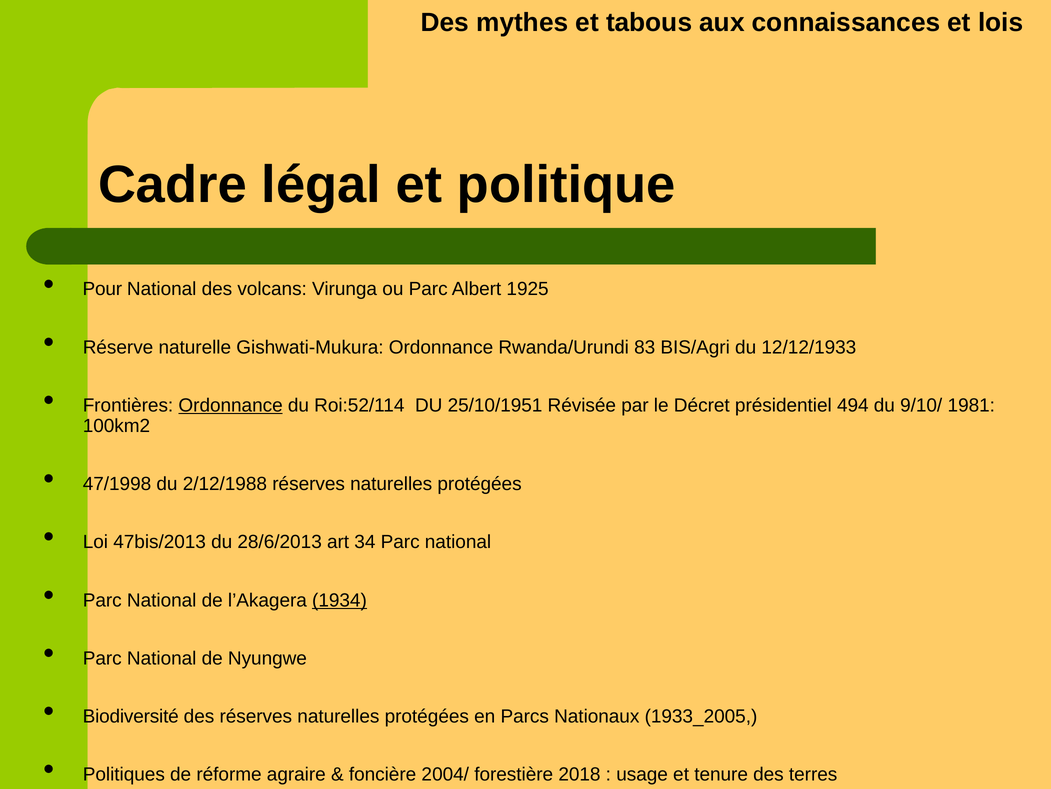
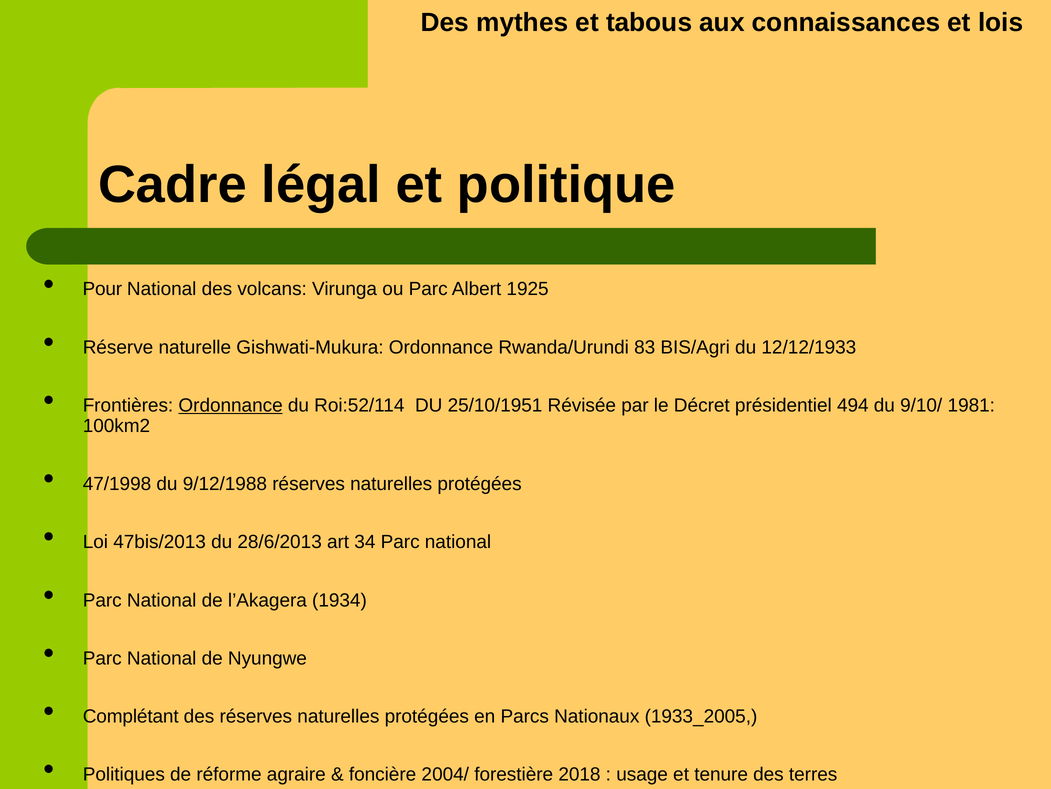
2/12/1988: 2/12/1988 -> 9/12/1988
1934 underline: present -> none
Biodiversité: Biodiversité -> Complétant
